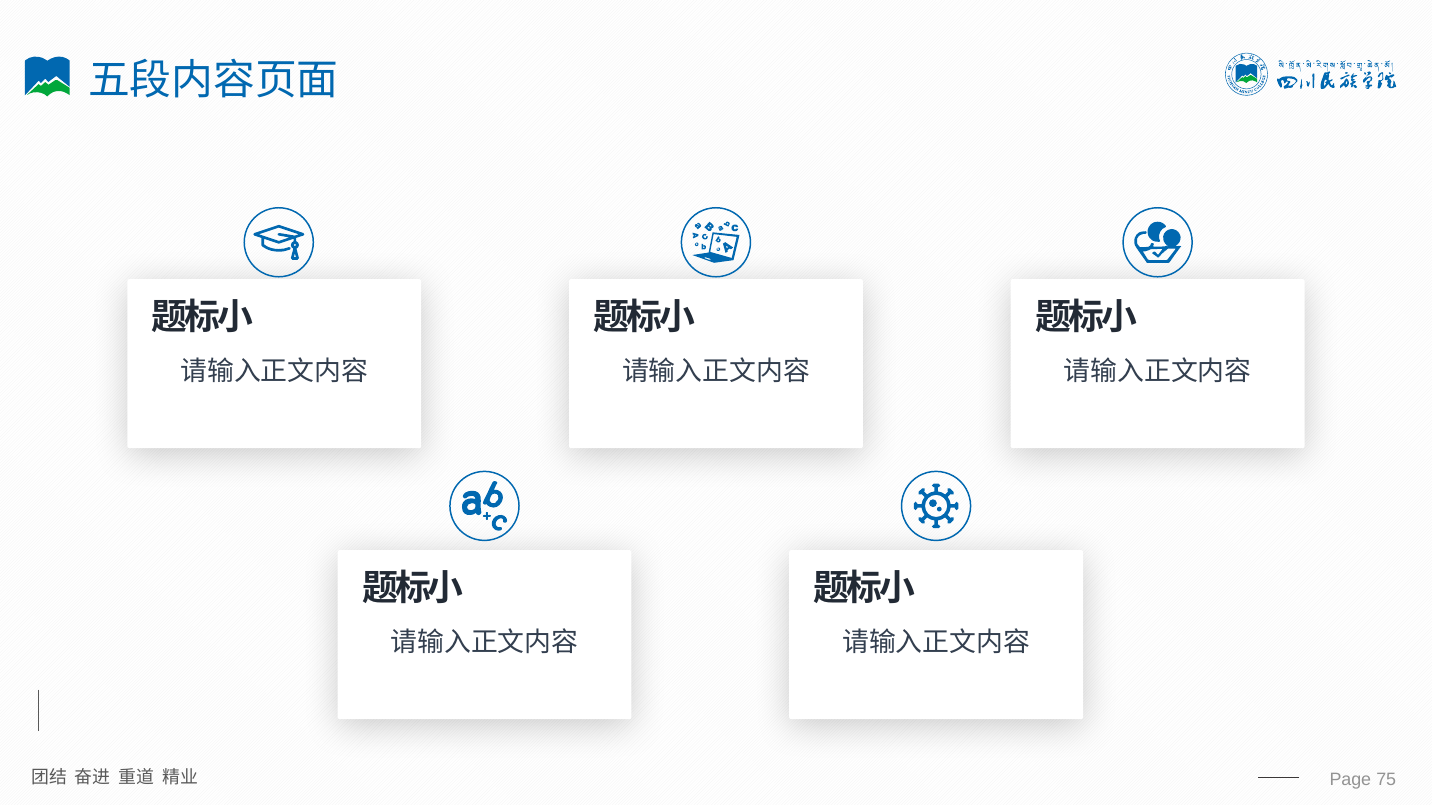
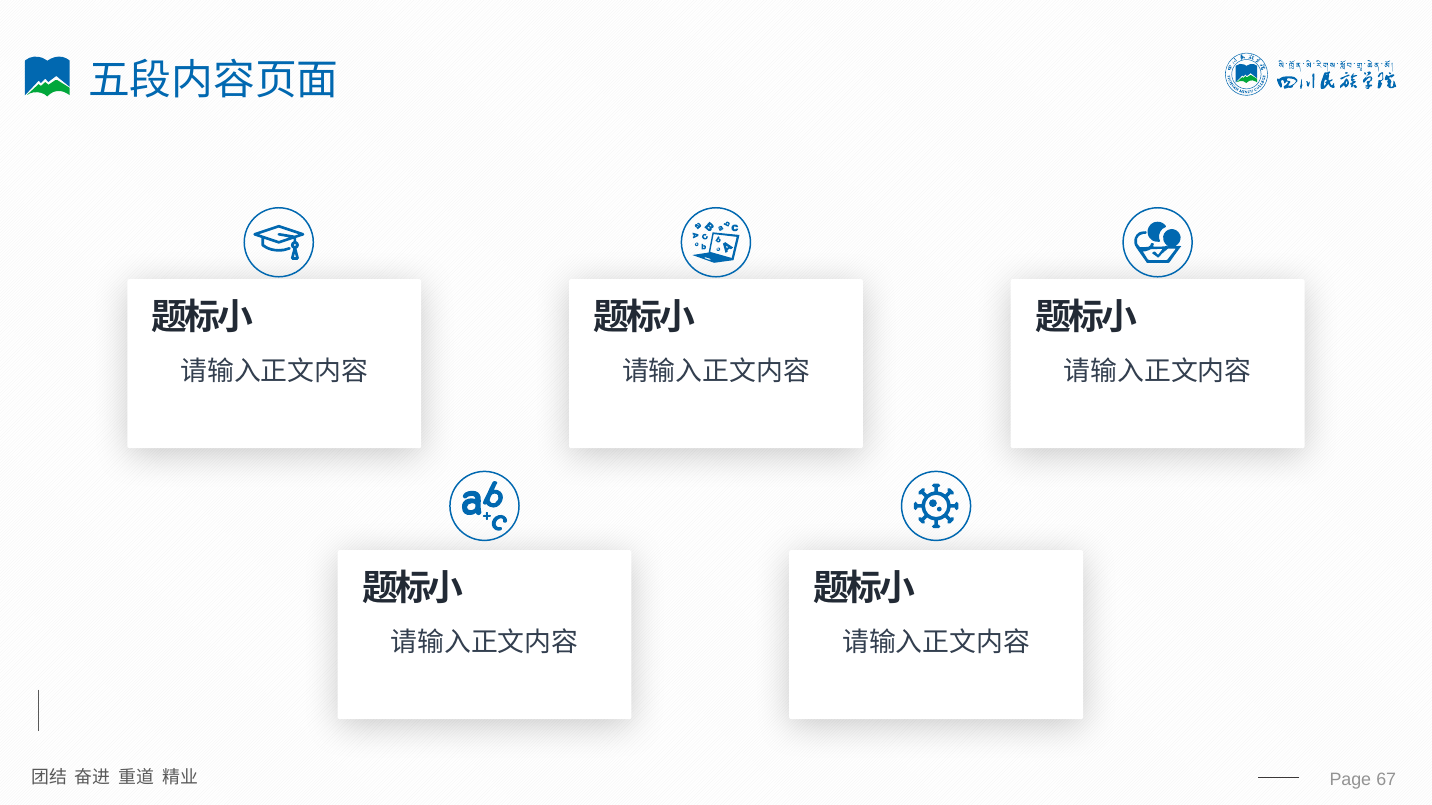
75: 75 -> 67
